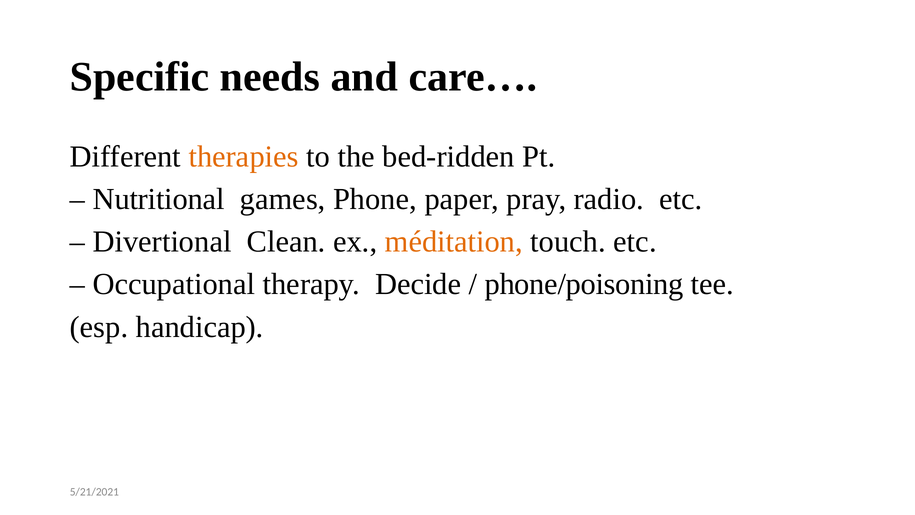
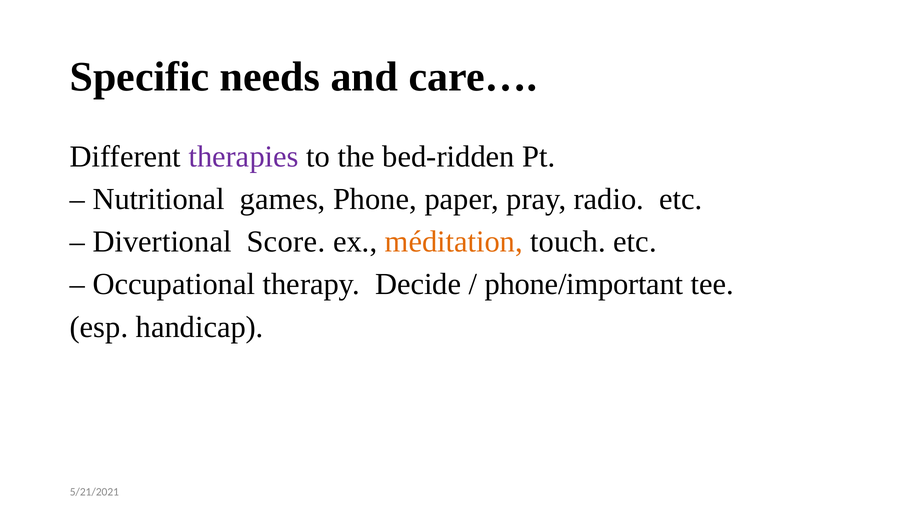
therapies colour: orange -> purple
Clean: Clean -> Score
phone/poisoning: phone/poisoning -> phone/important
